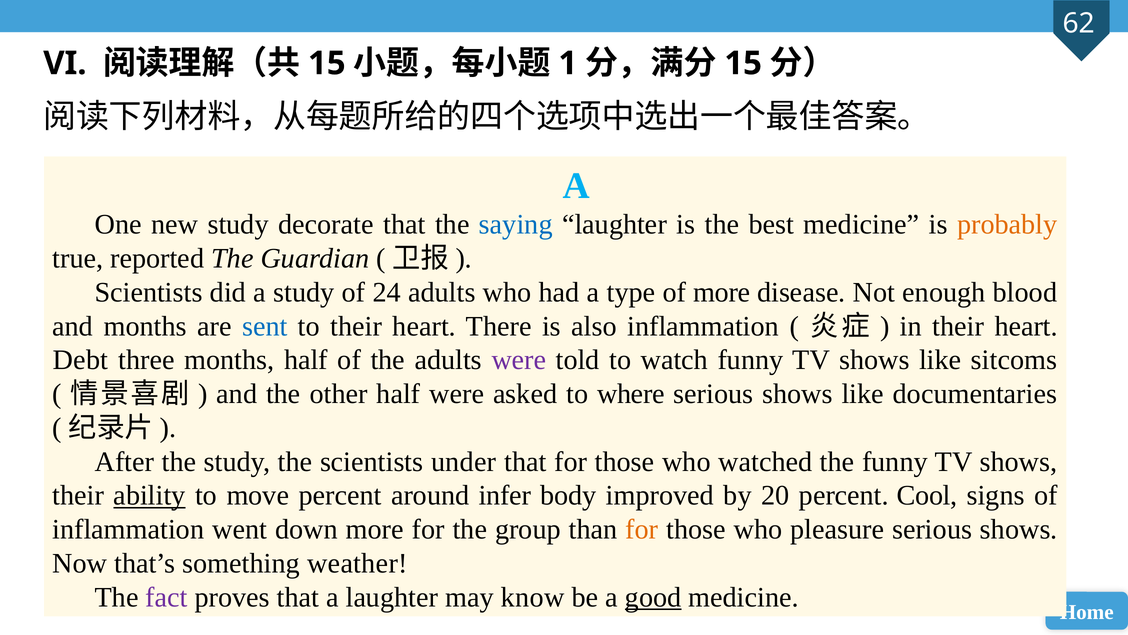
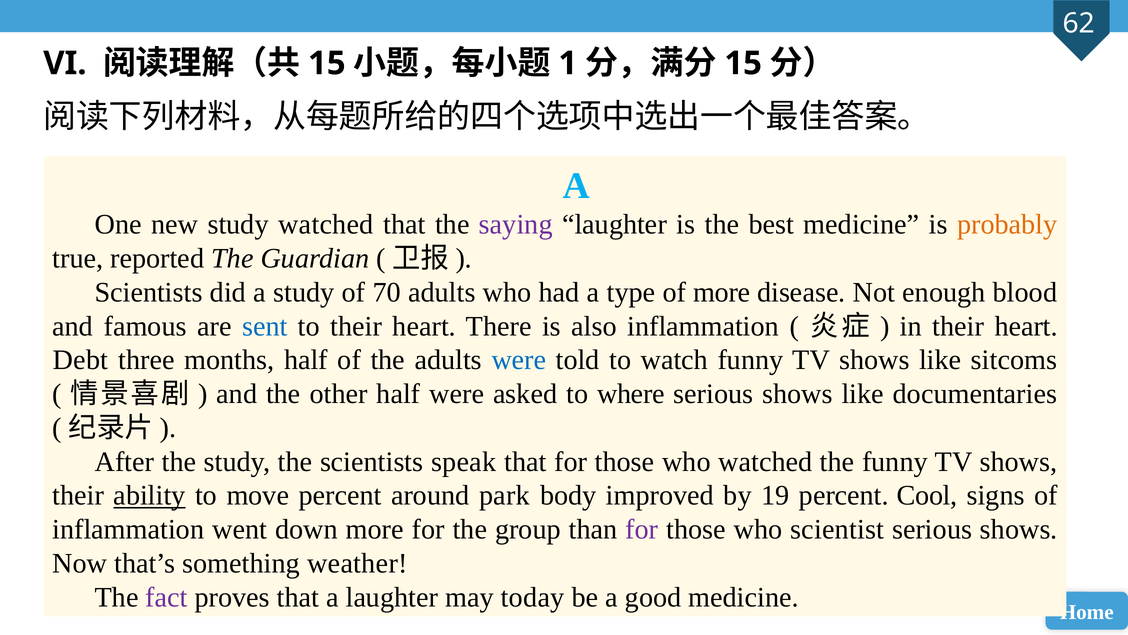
study decorate: decorate -> watched
saying colour: blue -> purple
24: 24 -> 70
and months: months -> famous
were at (519, 360) colour: purple -> blue
under: under -> speak
infer: infer -> park
20: 20 -> 19
for at (642, 529) colour: orange -> purple
pleasure: pleasure -> scientist
know: know -> today
good underline: present -> none
